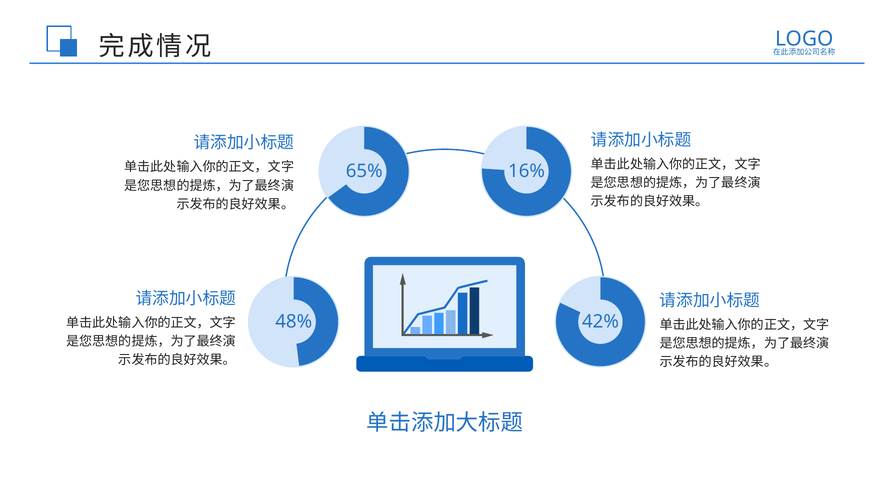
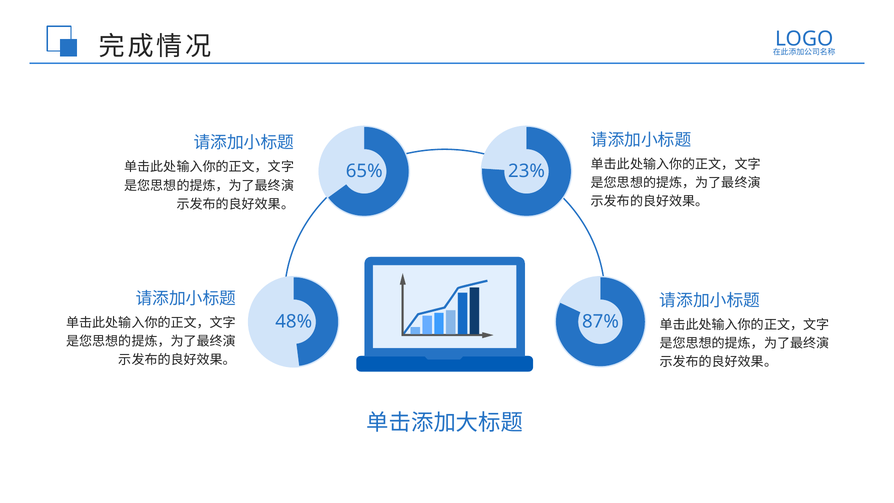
16%: 16% -> 23%
42%: 42% -> 87%
